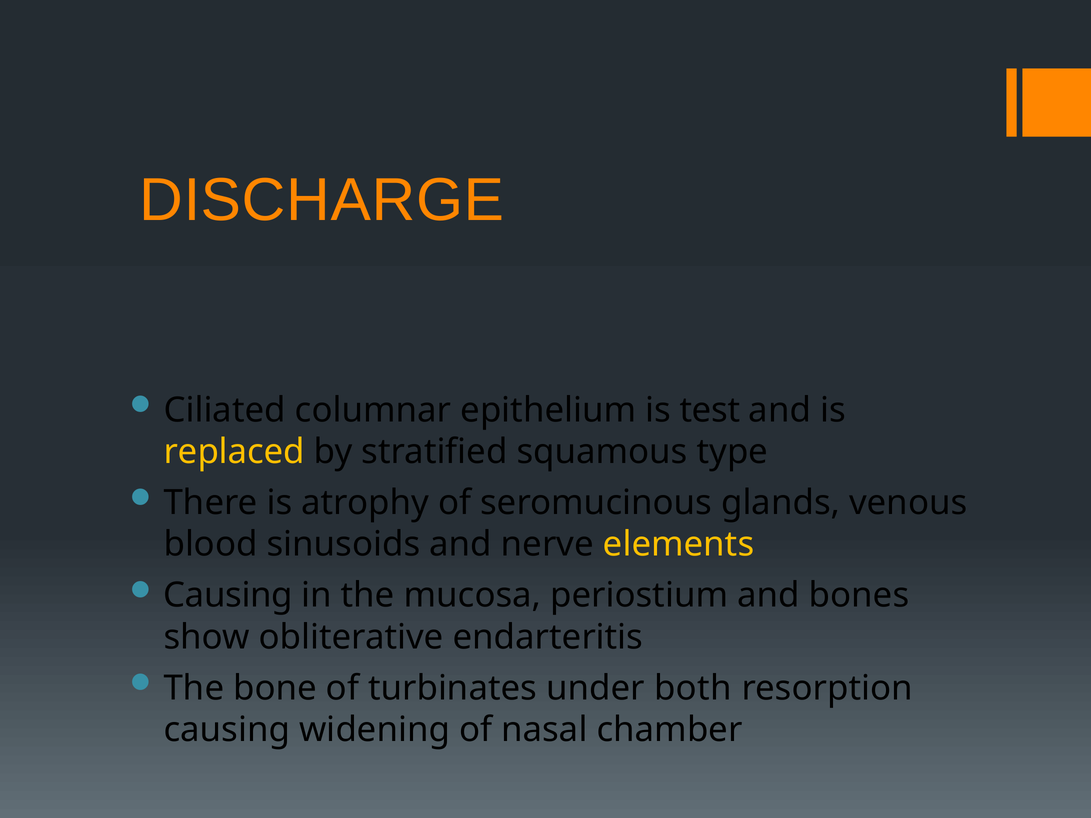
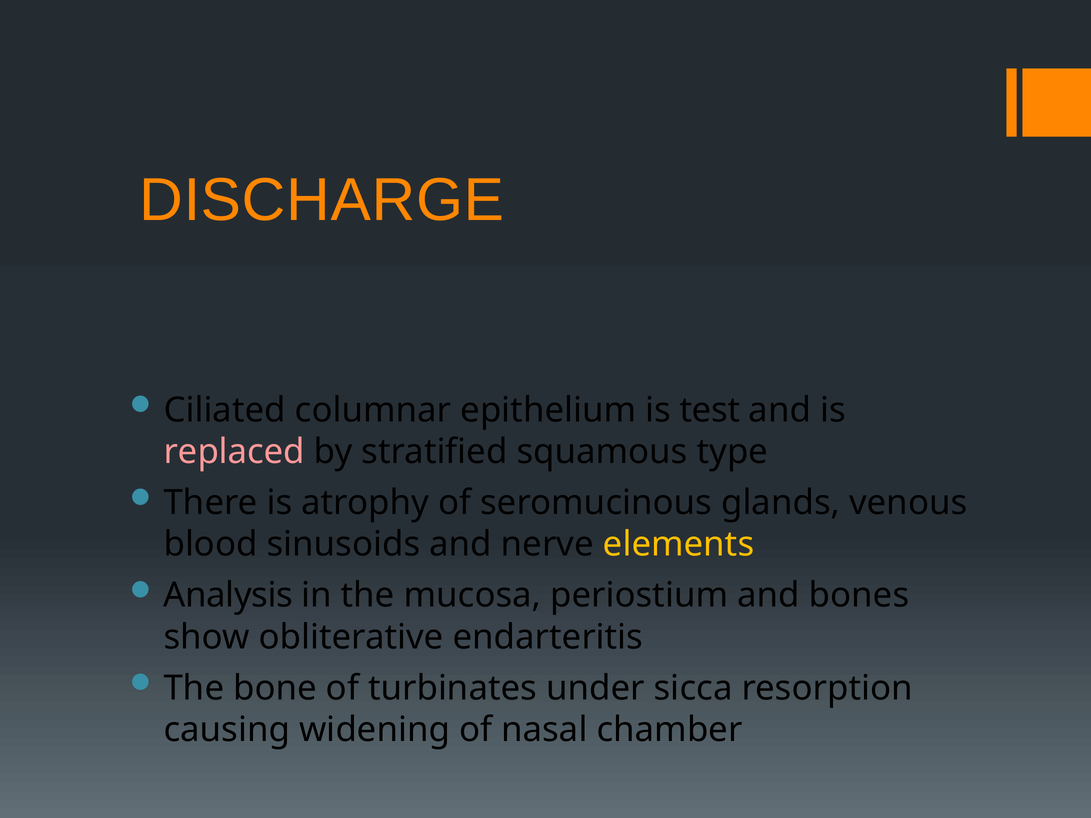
replaced colour: yellow -> pink
Causing at (228, 596): Causing -> Analysis
both: both -> sicca
